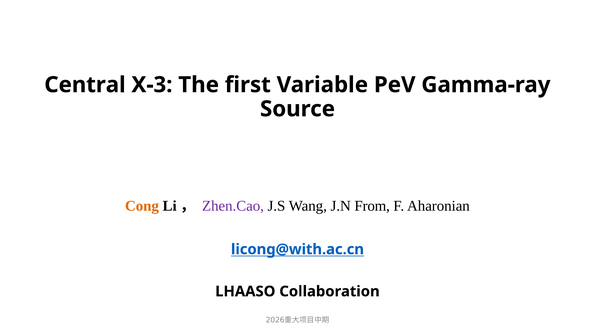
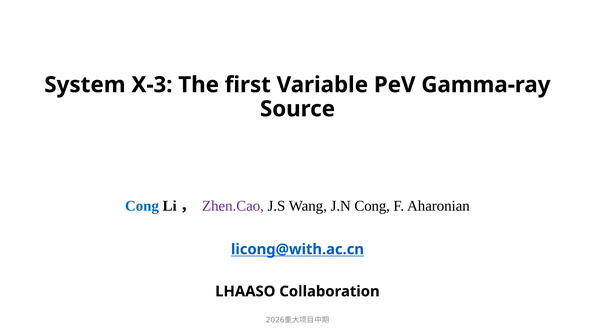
Central: Central -> System
Cong at (142, 206) colour: orange -> blue
J.N From: From -> Cong
